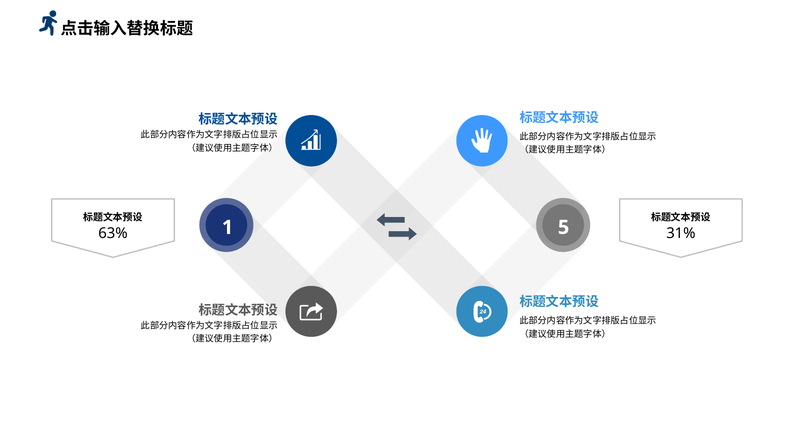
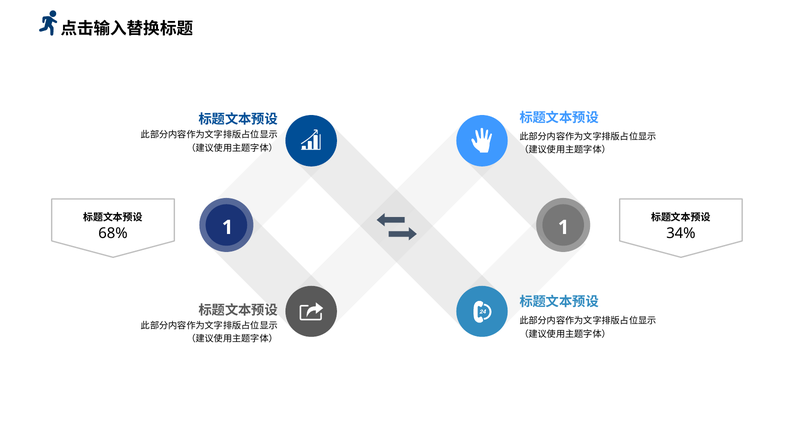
1 5: 5 -> 1
63%: 63% -> 68%
31%: 31% -> 34%
